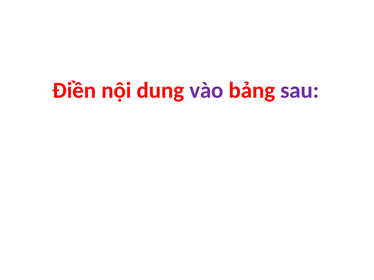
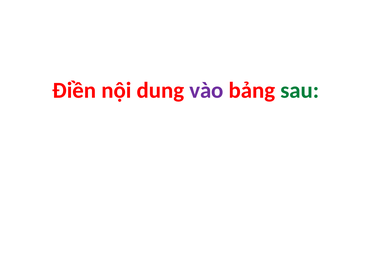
sau colour: purple -> green
